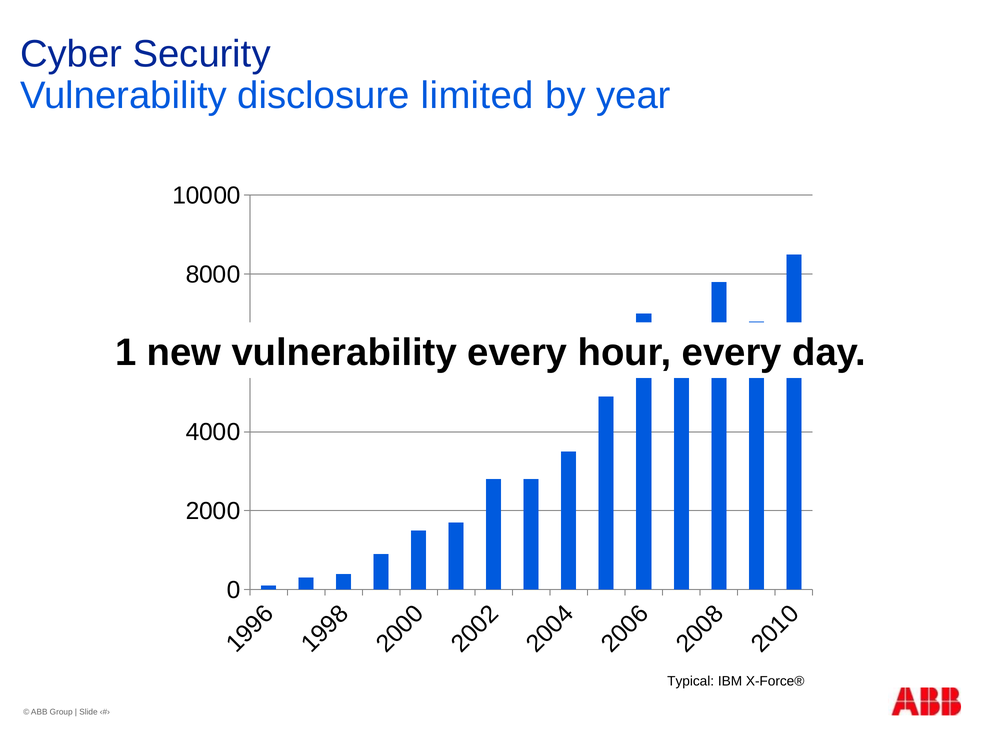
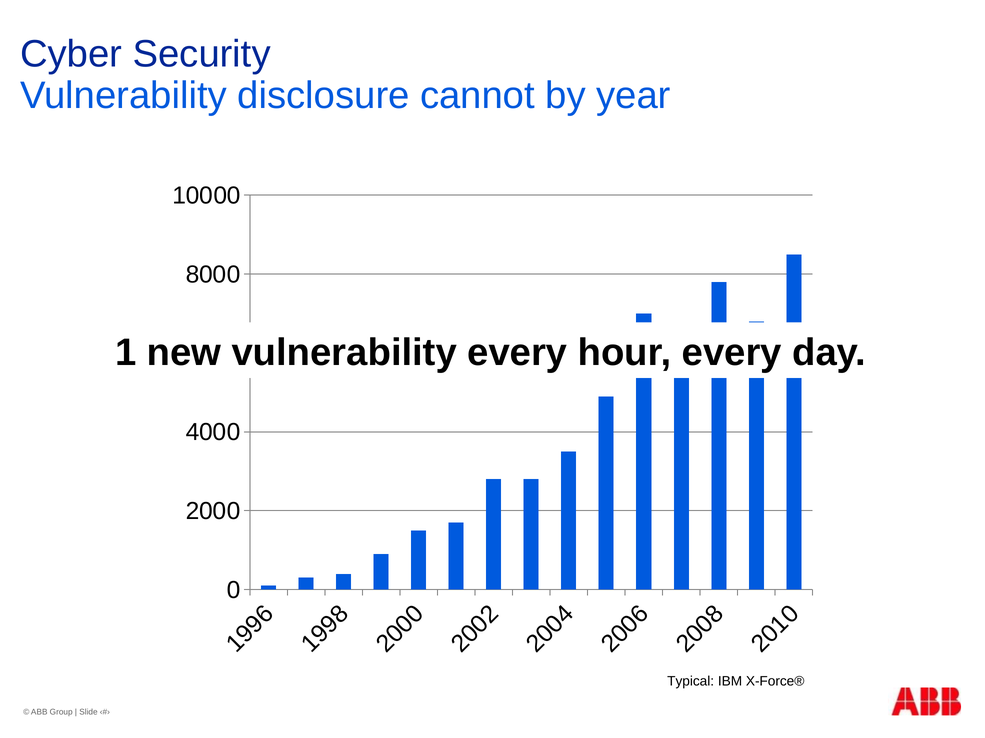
limited: limited -> cannot
